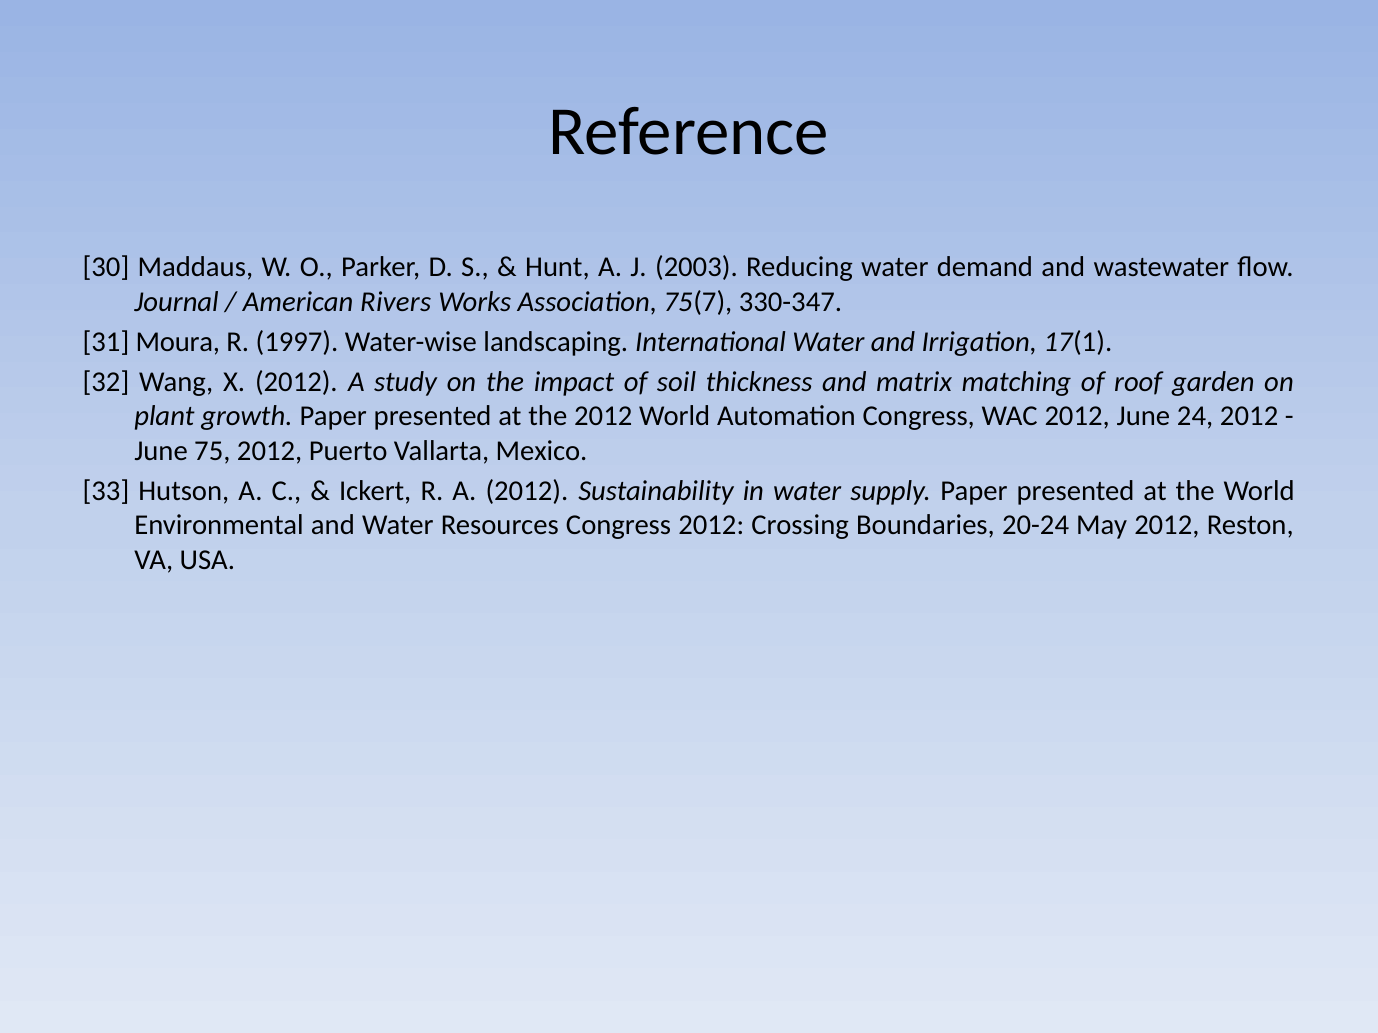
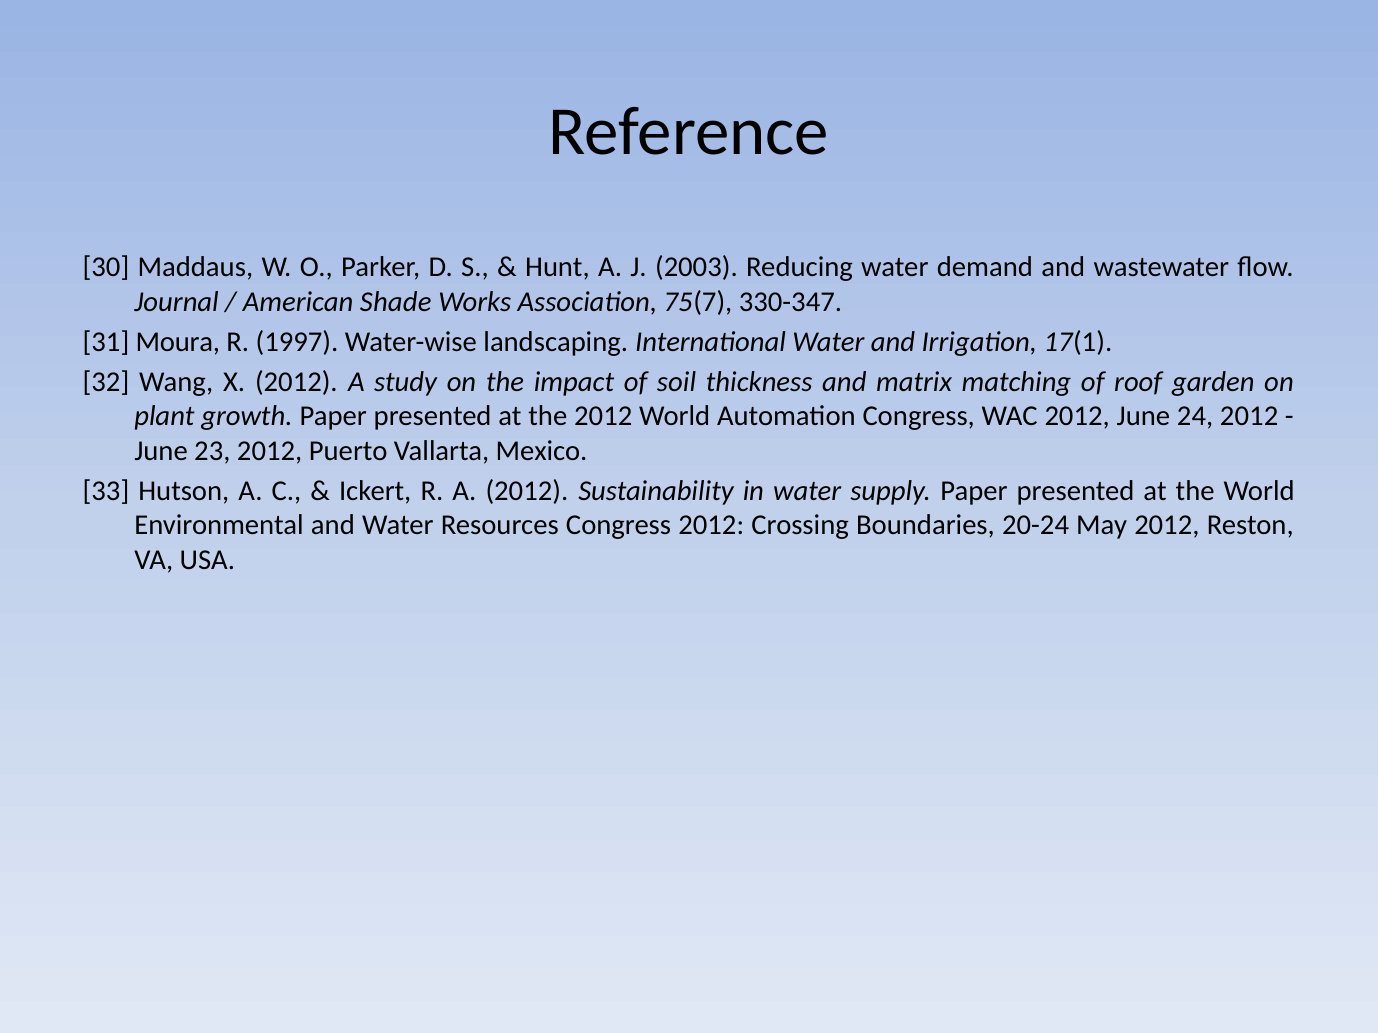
Rivers: Rivers -> Shade
75: 75 -> 23
